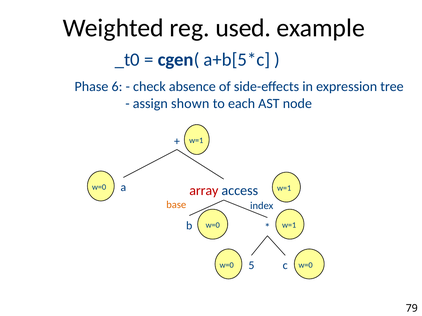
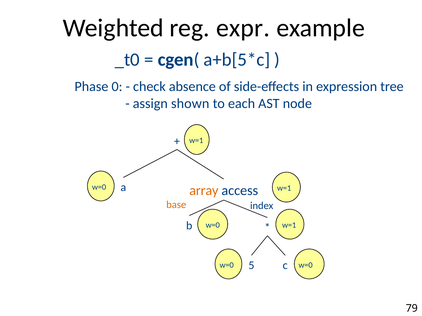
used: used -> expr
6: 6 -> 0
array colour: red -> orange
